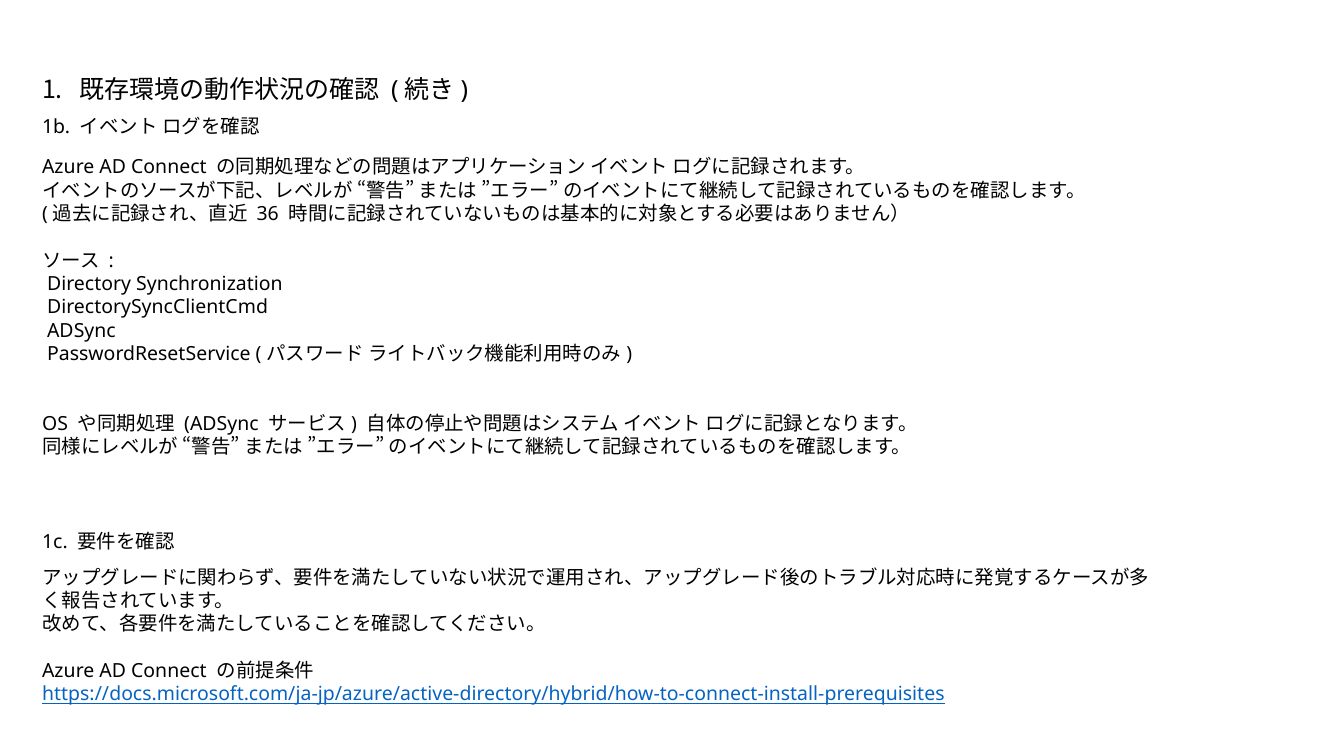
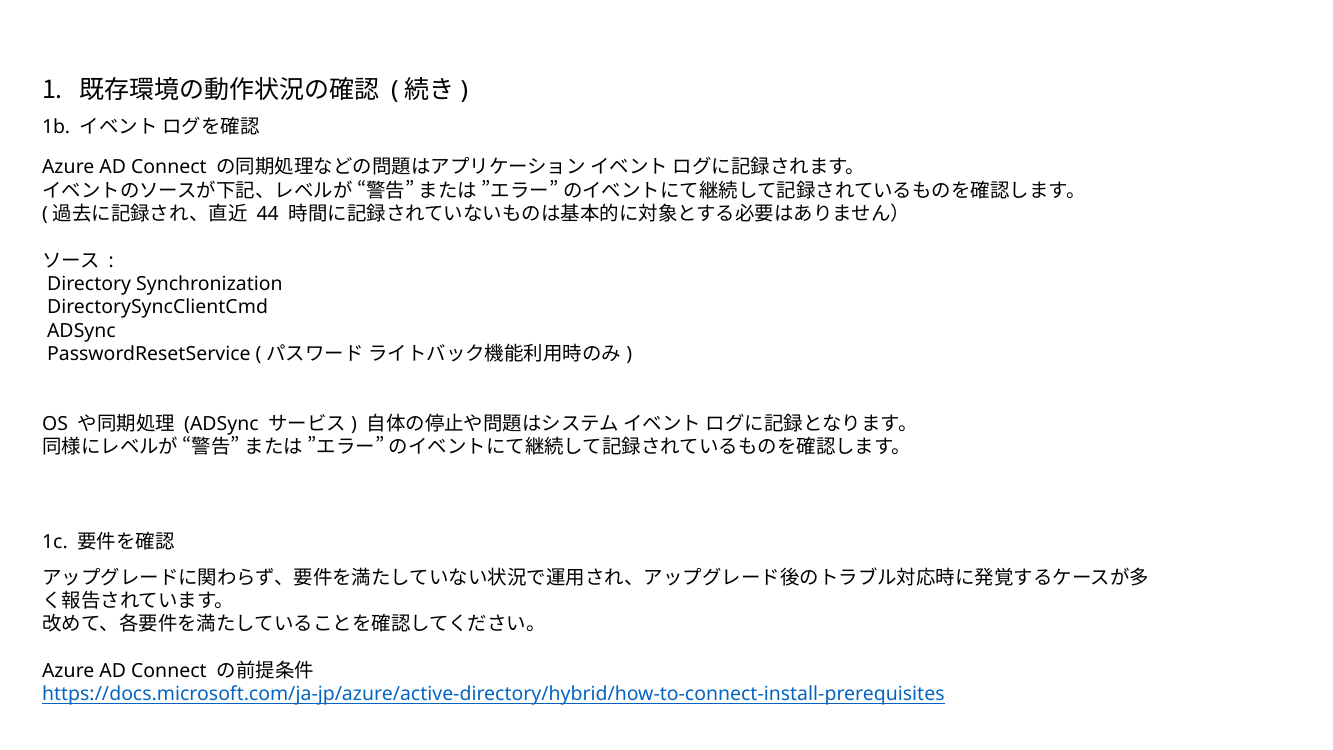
36: 36 -> 44
